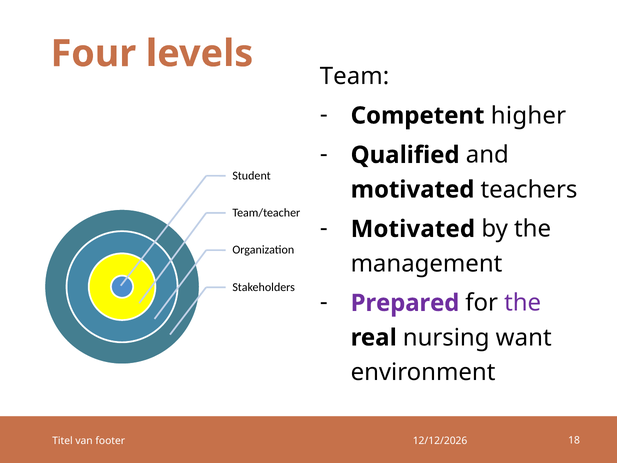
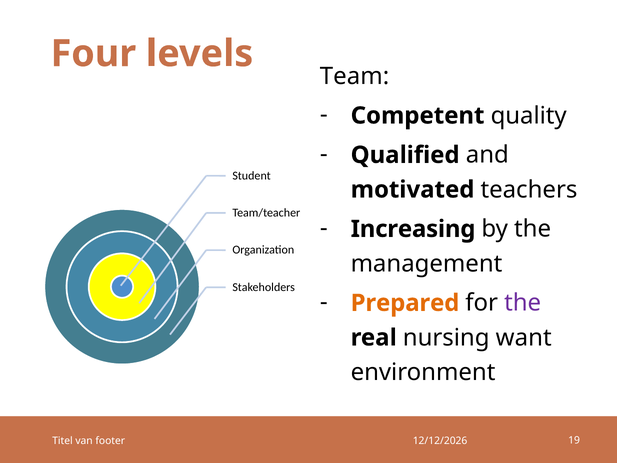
higher: higher -> quality
Motivated at (413, 229): Motivated -> Increasing
Prepared colour: purple -> orange
18: 18 -> 19
